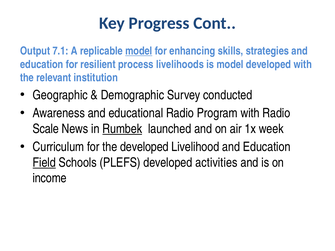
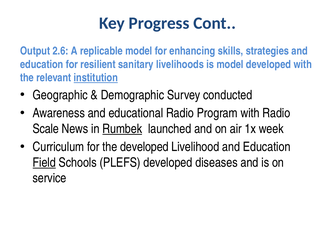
7.1: 7.1 -> 2.6
model at (139, 51) underline: present -> none
process: process -> sanitary
institution underline: none -> present
activities: activities -> diseases
income: income -> service
